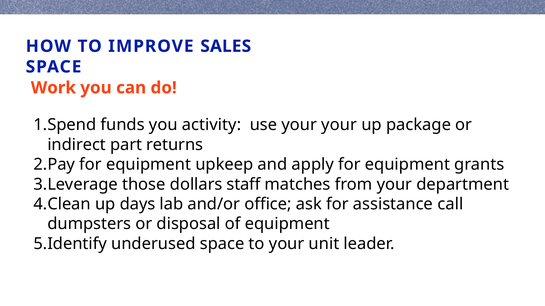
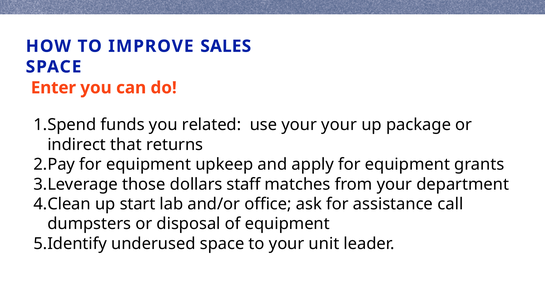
Work: Work -> Enter
activity: activity -> related
part: part -> that
days: days -> start
